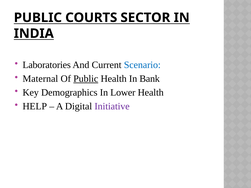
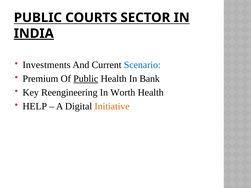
INDIA underline: none -> present
Laboratories: Laboratories -> Investments
Maternal: Maternal -> Premium
Demographics: Demographics -> Reengineering
Lower: Lower -> Worth
Initiative colour: purple -> orange
